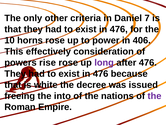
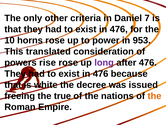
406: 406 -> 953
effectively: effectively -> translated
into: into -> true
the at (155, 96) colour: purple -> orange
